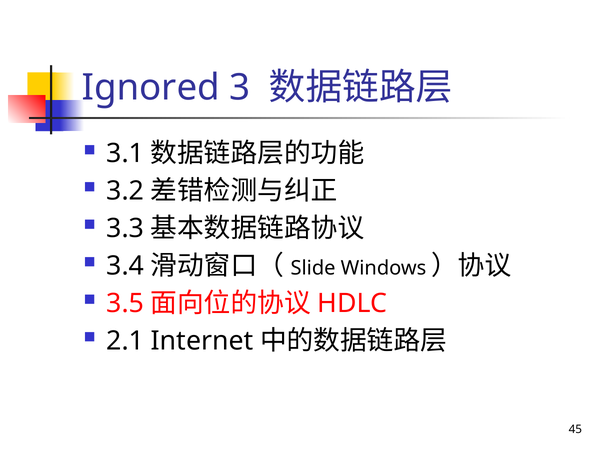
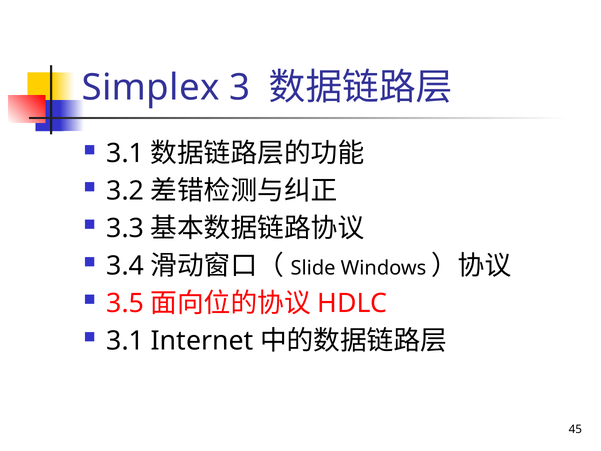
Ignored: Ignored -> Simplex
2.1 at (125, 341): 2.1 -> 3.1
